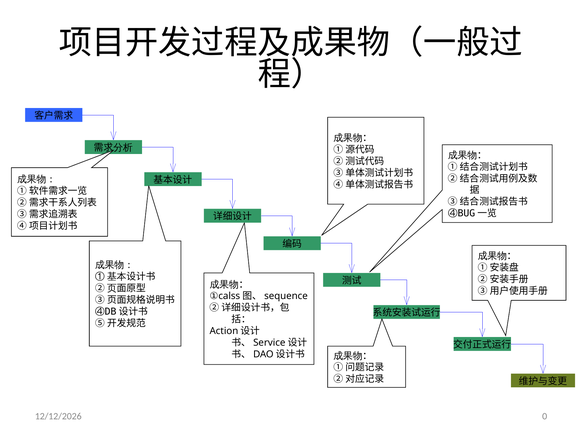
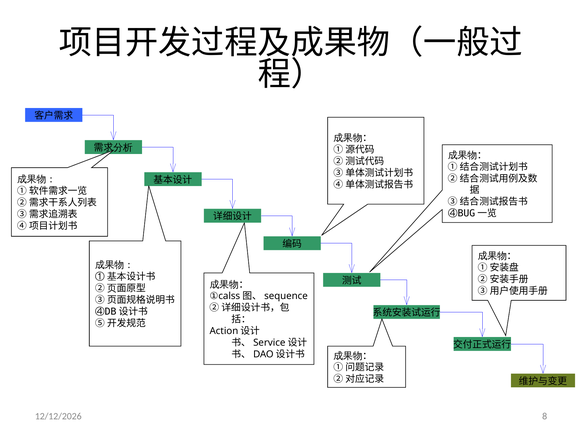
0: 0 -> 8
